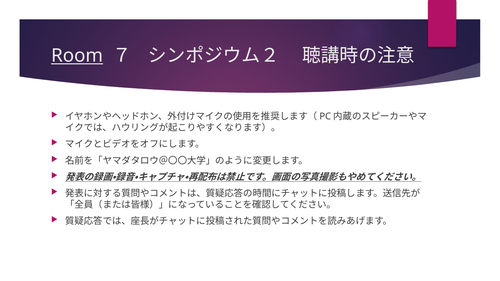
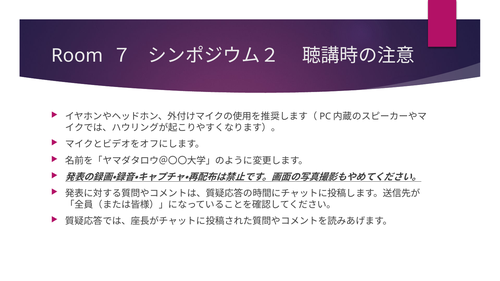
Room underline: present -> none
